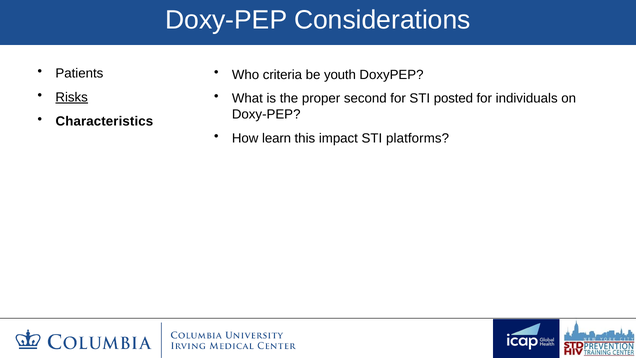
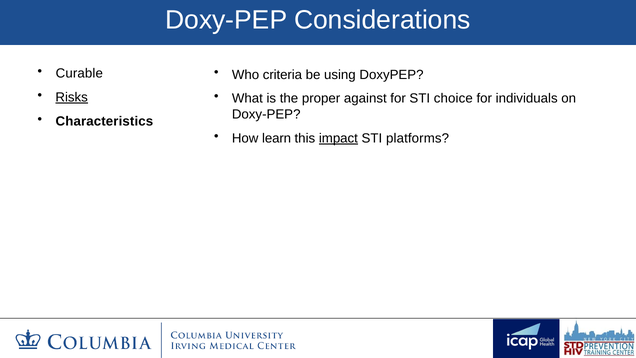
Patients: Patients -> Curable
youth: youth -> using
second: second -> against
posted: posted -> choice
impact underline: none -> present
